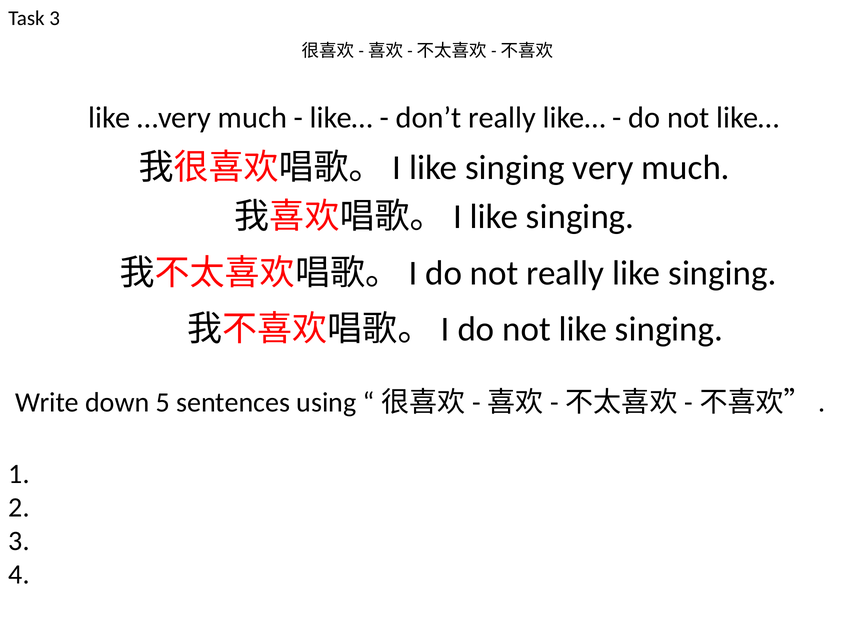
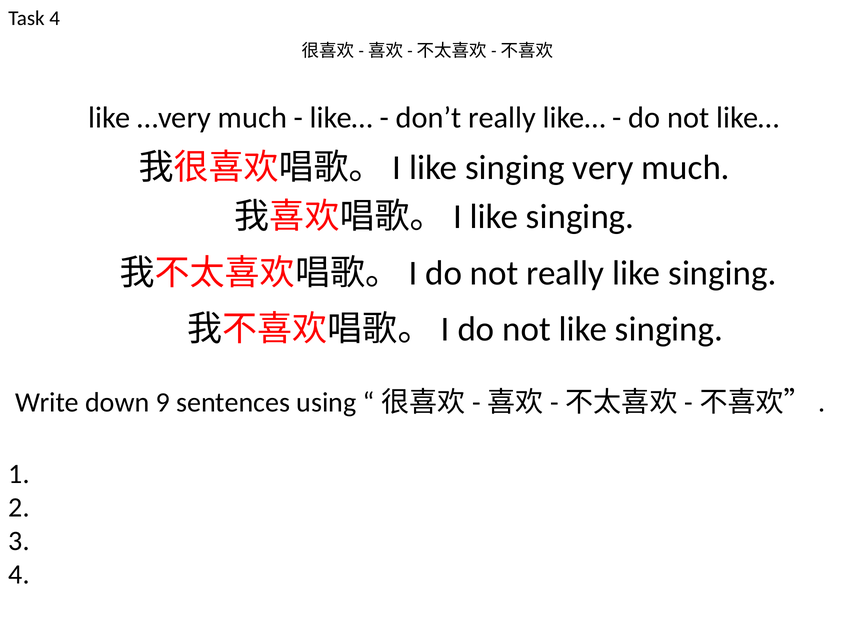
Task 3: 3 -> 4
5: 5 -> 9
